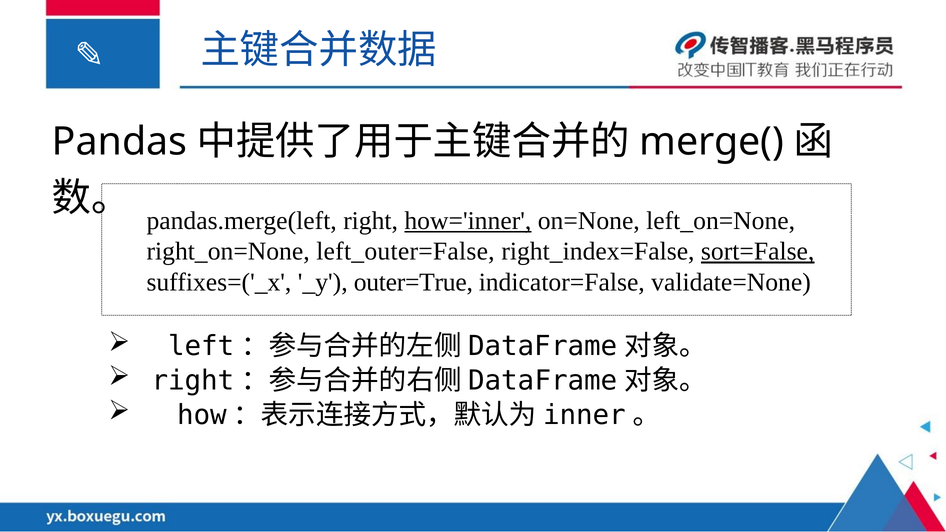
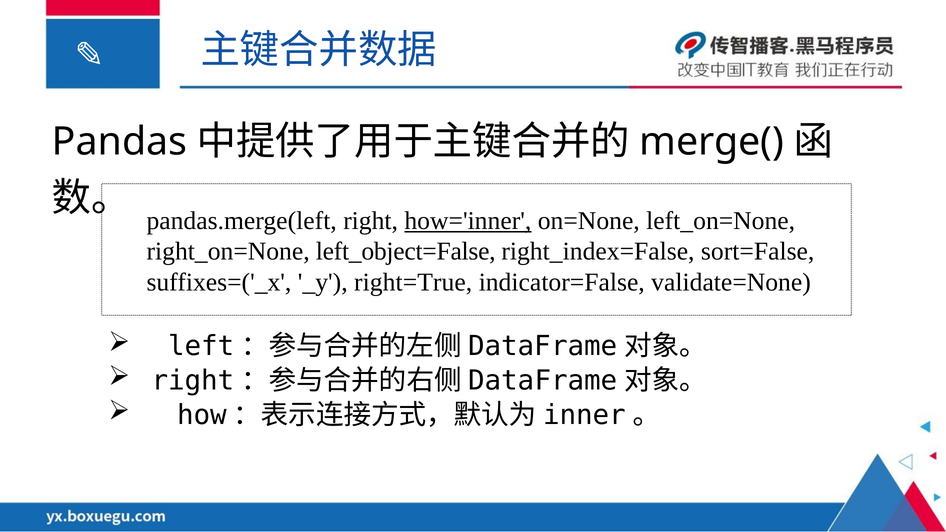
left_outer=False: left_outer=False -> left_object=False
sort=False underline: present -> none
outer=True: outer=True -> right=True
